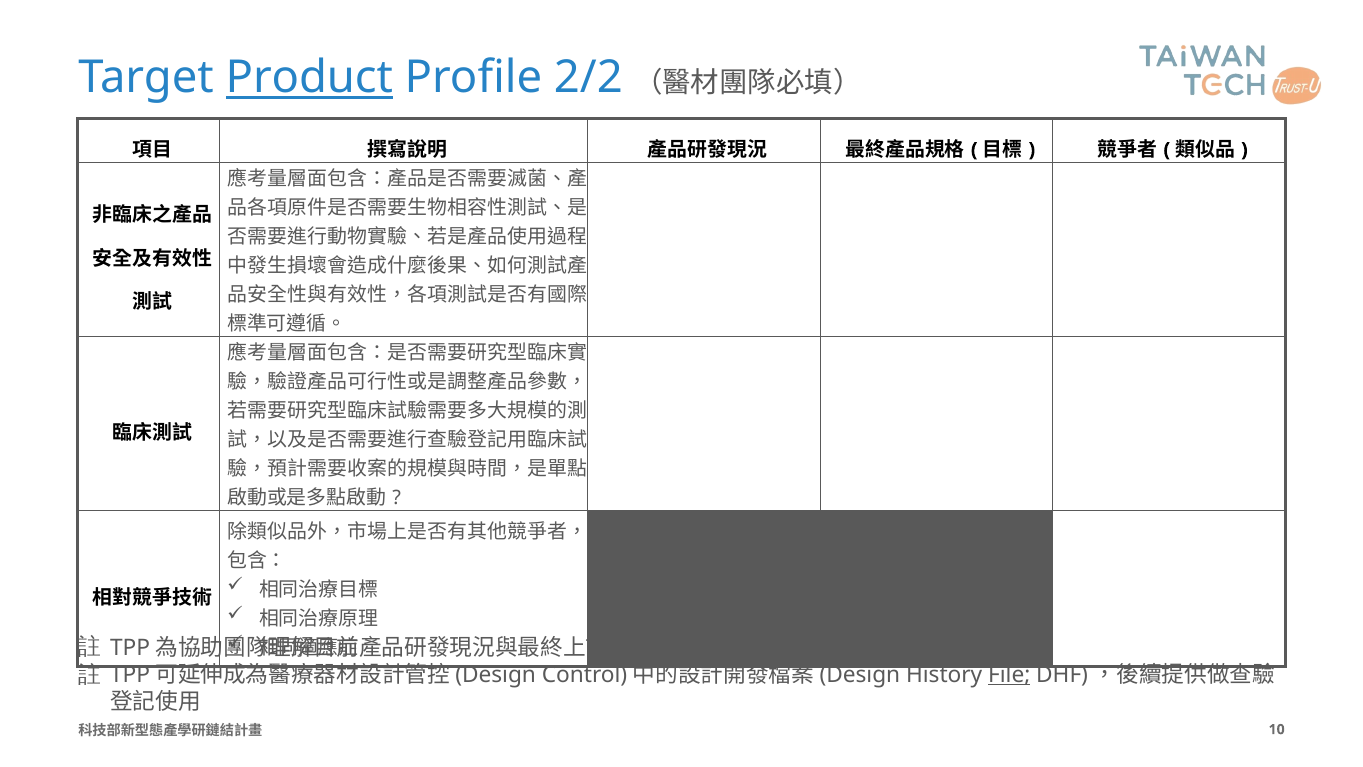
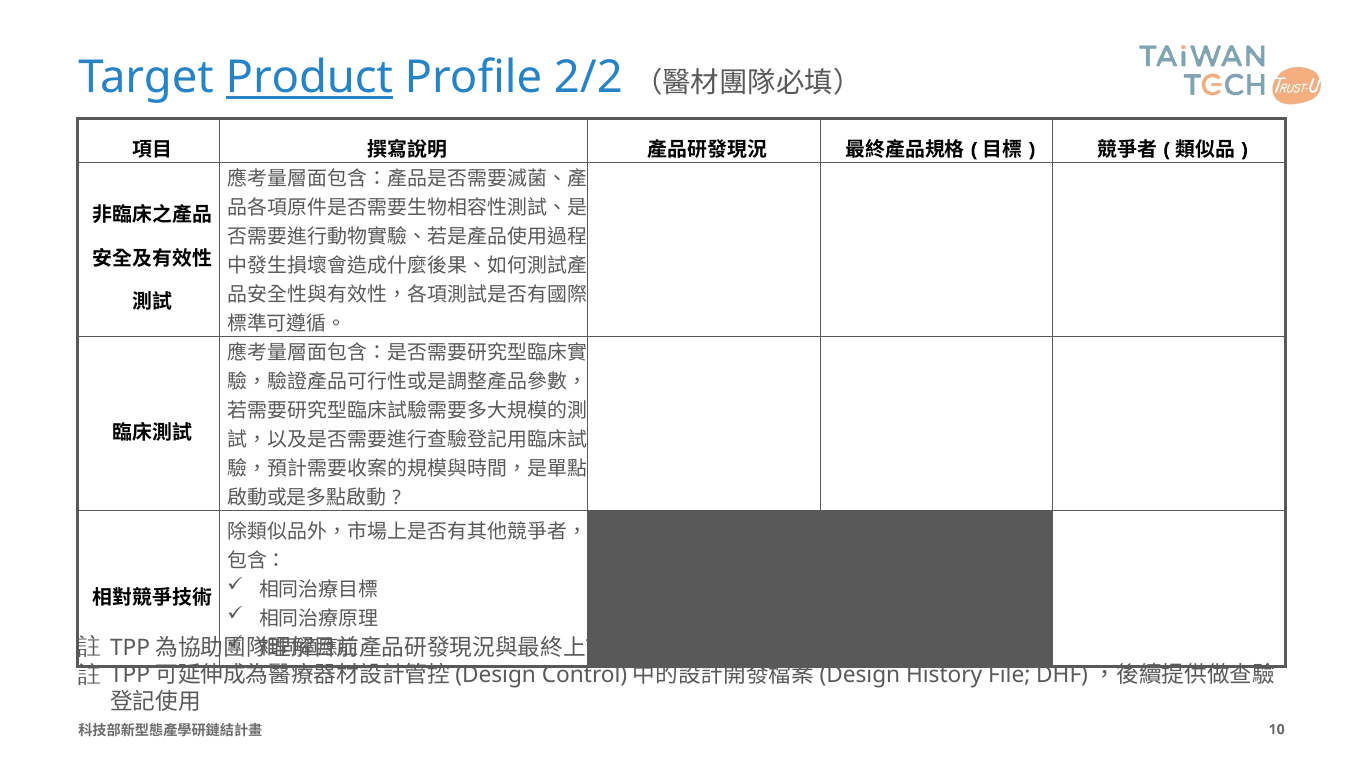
File underline: present -> none
